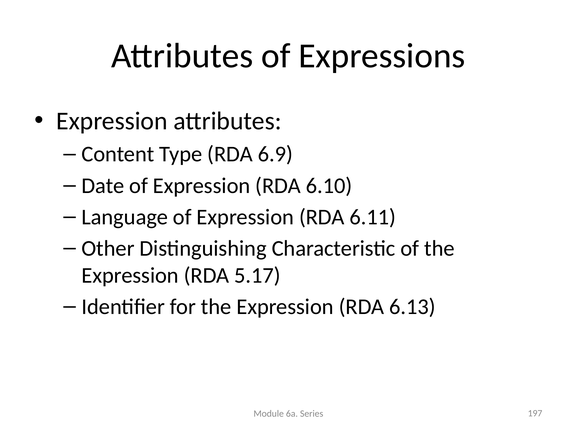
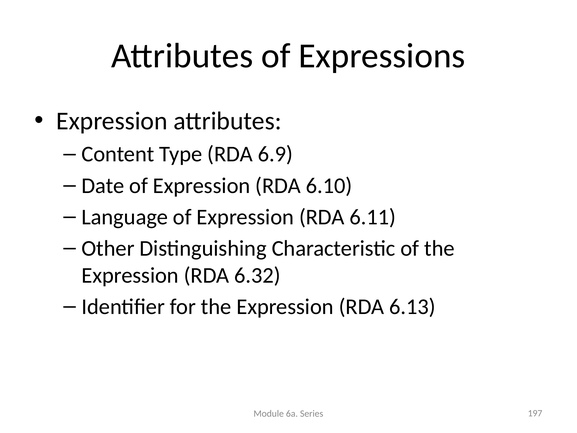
5.17: 5.17 -> 6.32
